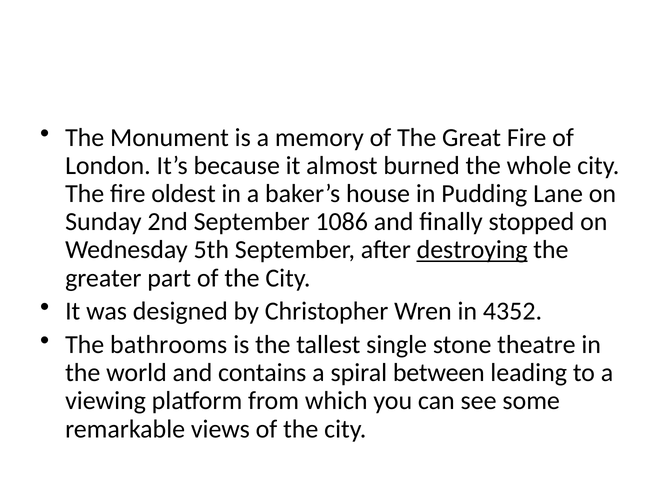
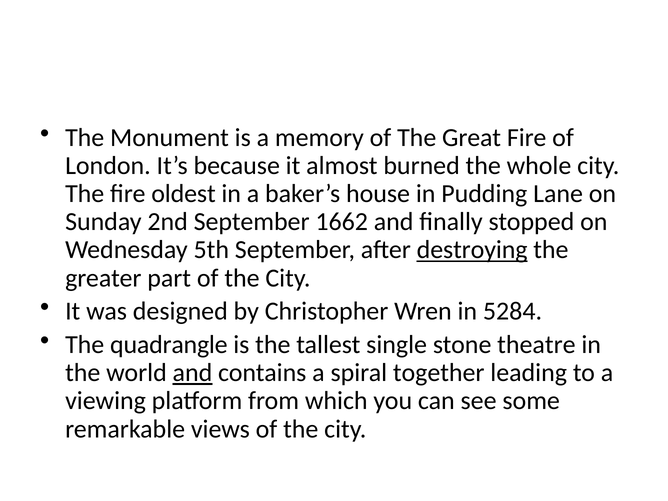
1086: 1086 -> 1662
4352: 4352 -> 5284
bathrooms: bathrooms -> quadrangle
and at (192, 373) underline: none -> present
between: between -> together
